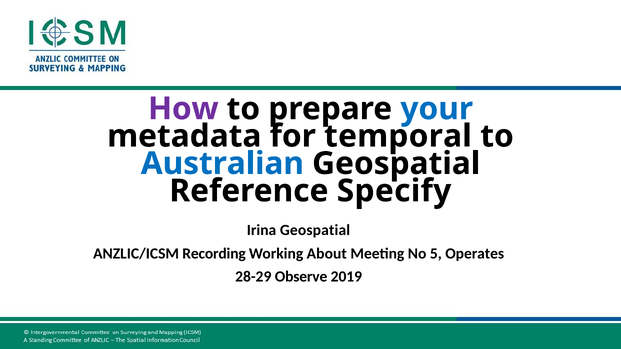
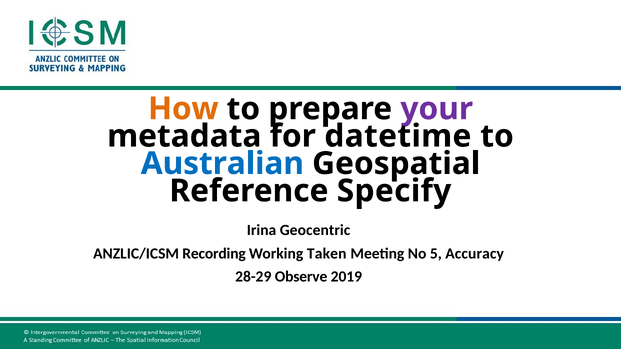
How colour: purple -> orange
your colour: blue -> purple
temporal: temporal -> datetime
Irina Geospatial: Geospatial -> Geocentric
About: About -> Taken
Operates: Operates -> Accuracy
